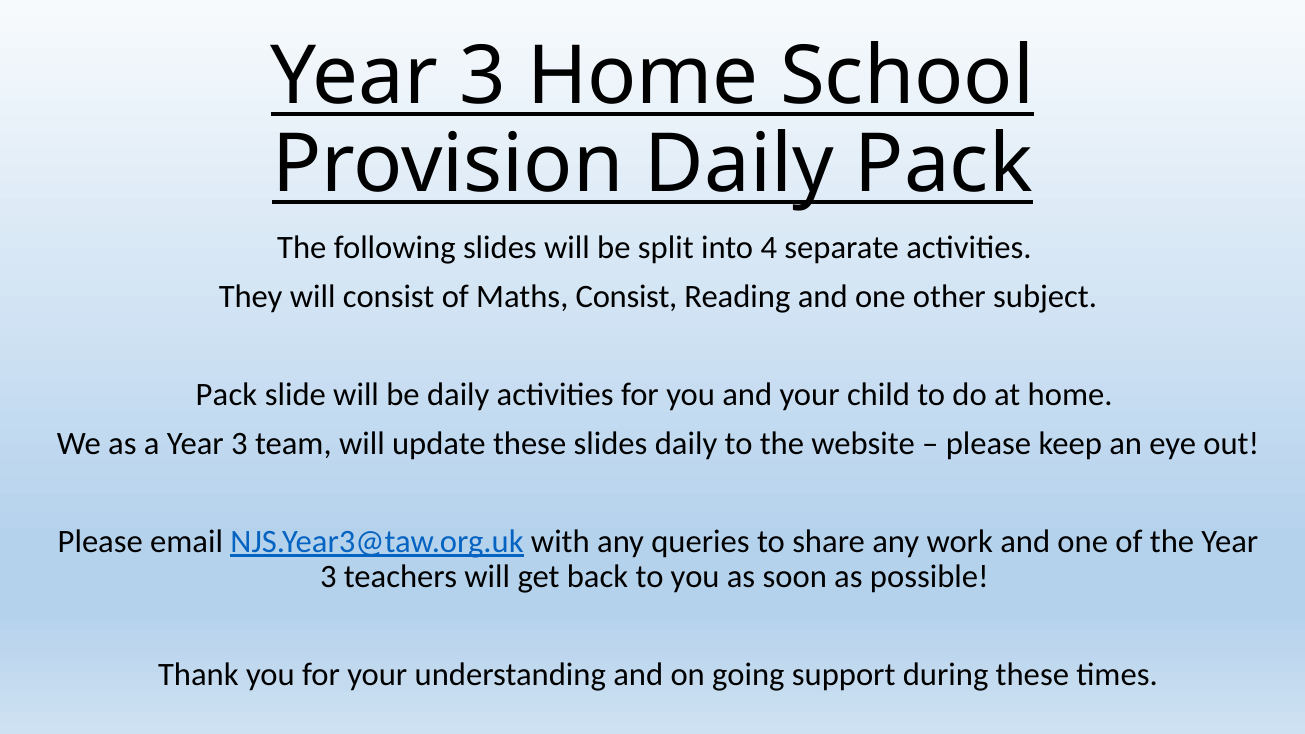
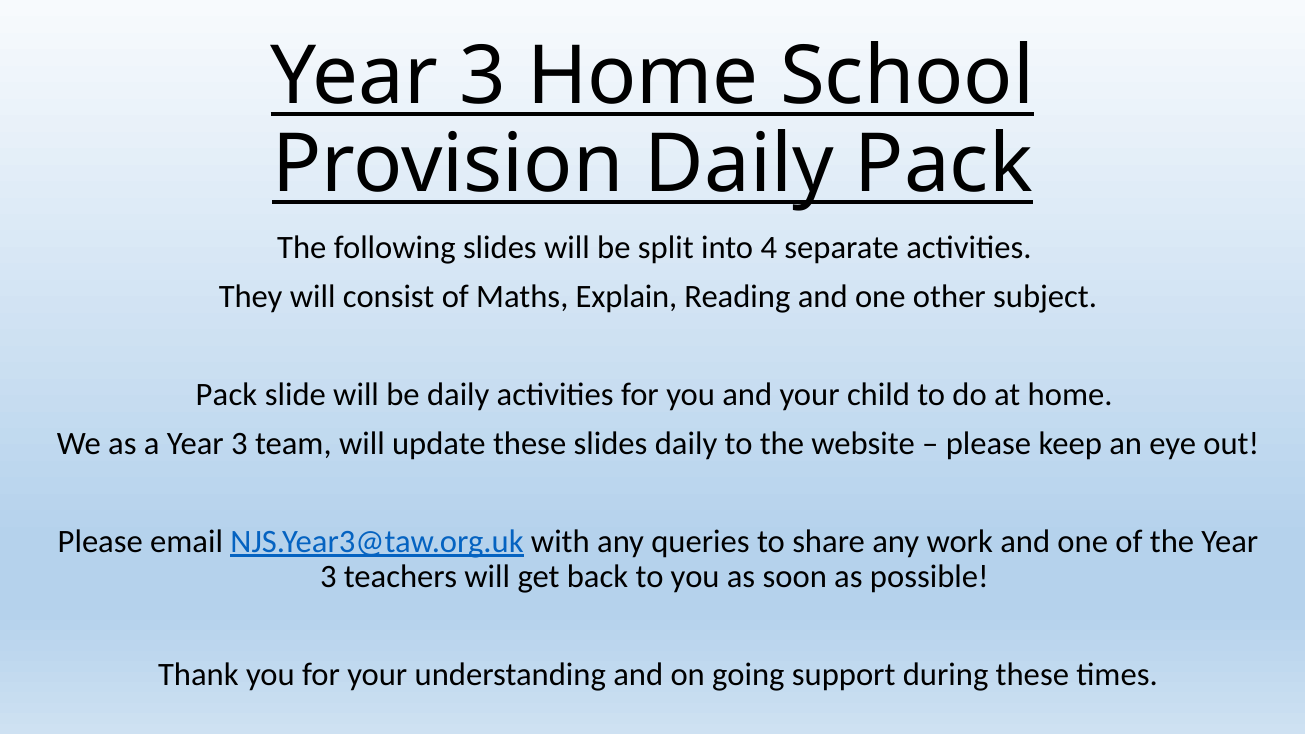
Maths Consist: Consist -> Explain
